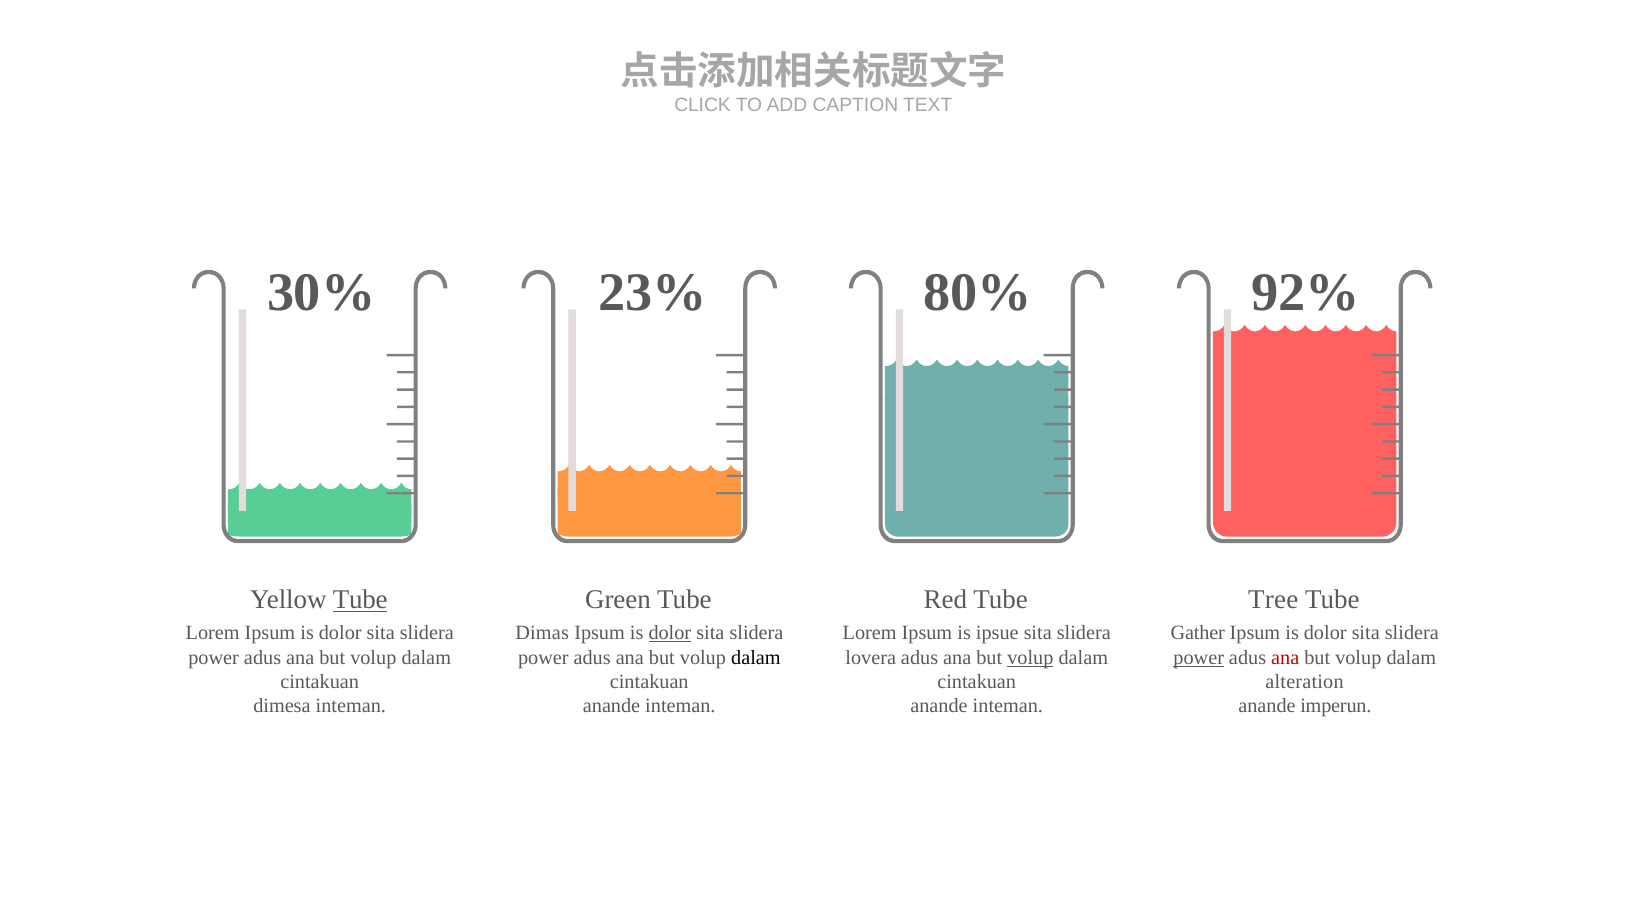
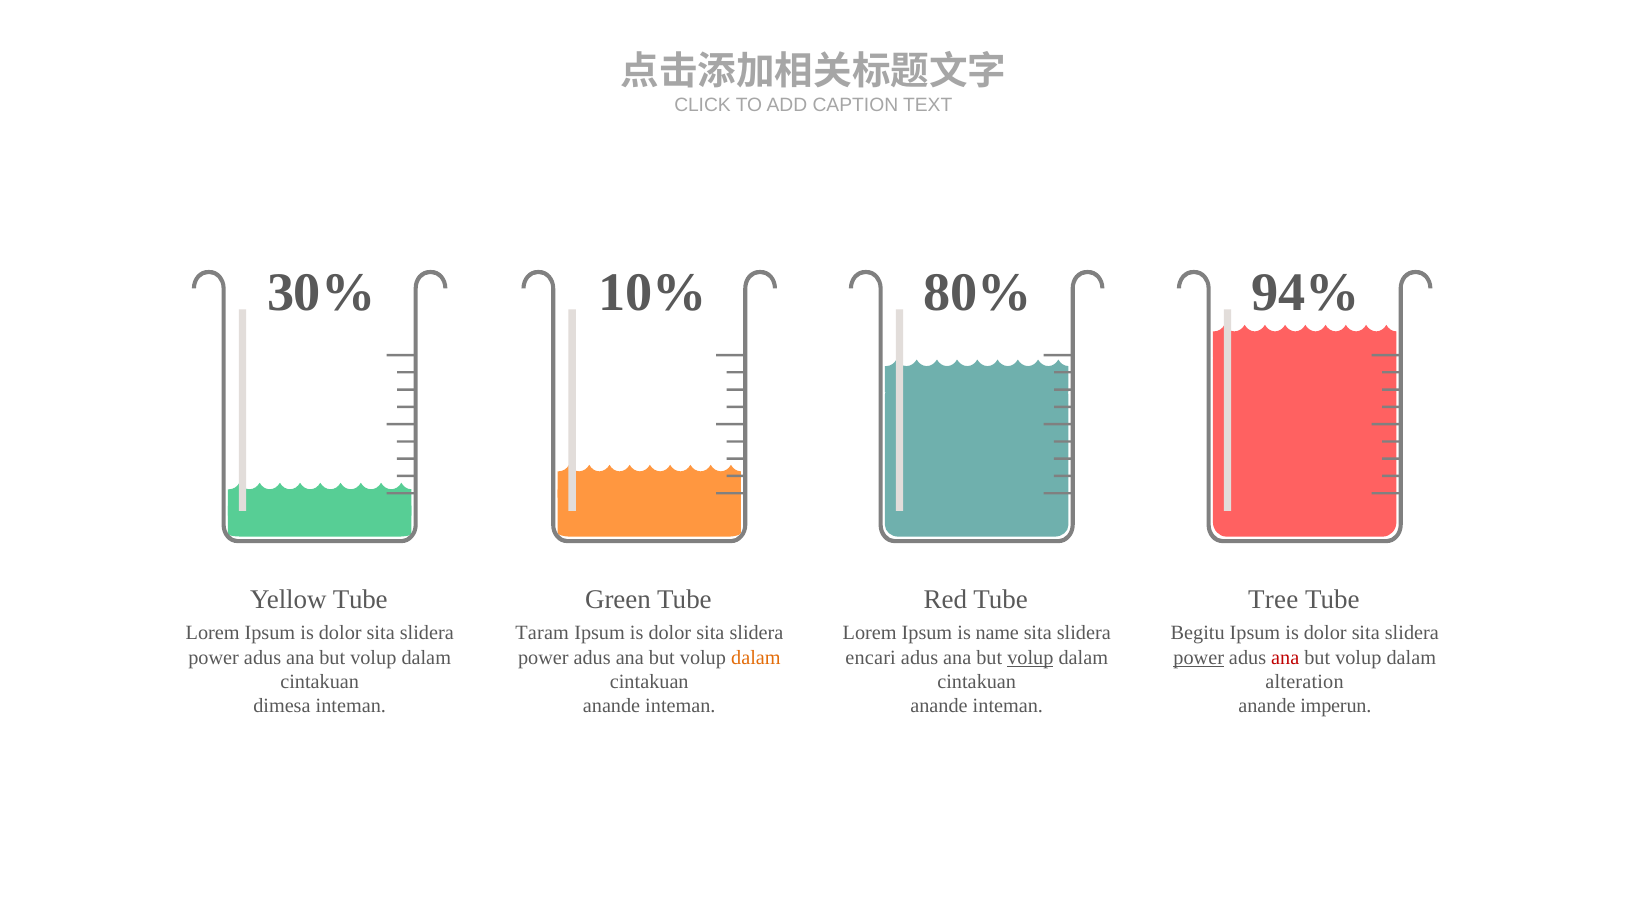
23%: 23% -> 10%
92%: 92% -> 94%
Tube at (360, 600) underline: present -> none
Dimas: Dimas -> Taram
dolor at (670, 633) underline: present -> none
ipsue: ipsue -> name
Gather: Gather -> Begitu
dalam at (756, 658) colour: black -> orange
lovera: lovera -> encari
